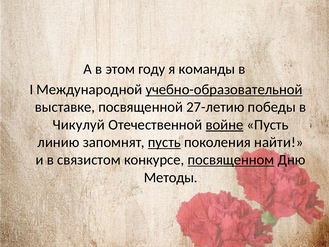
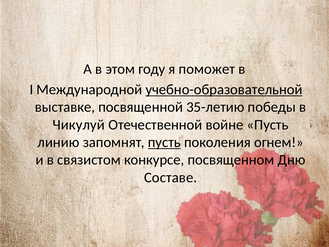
команды: команды -> поможет
27-летию: 27-летию -> 35-летию
войне underline: present -> none
найти: найти -> огнем
посвященном underline: present -> none
Методы: Методы -> Составе
